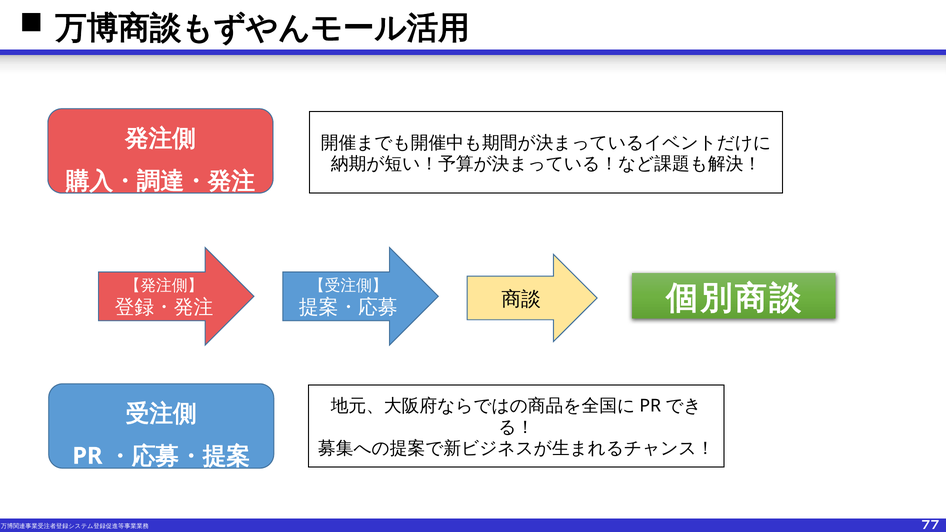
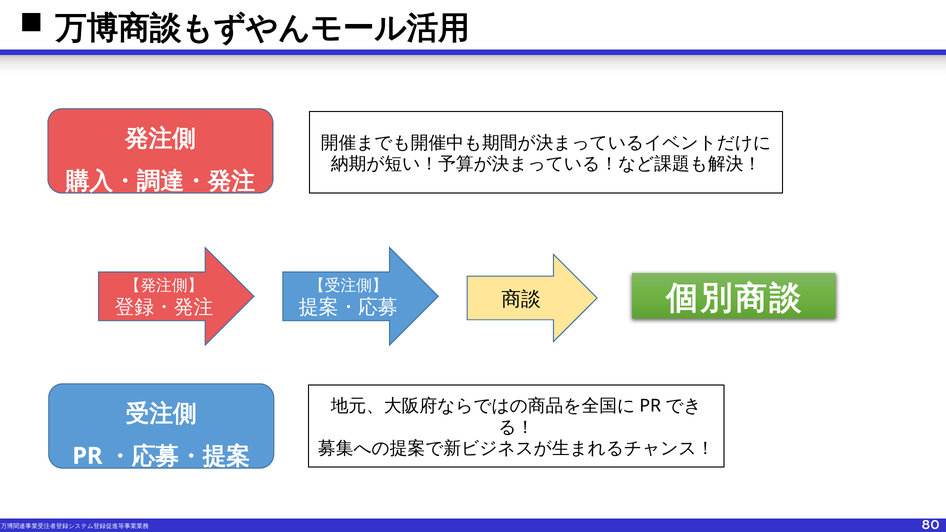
77: 77 -> 80
